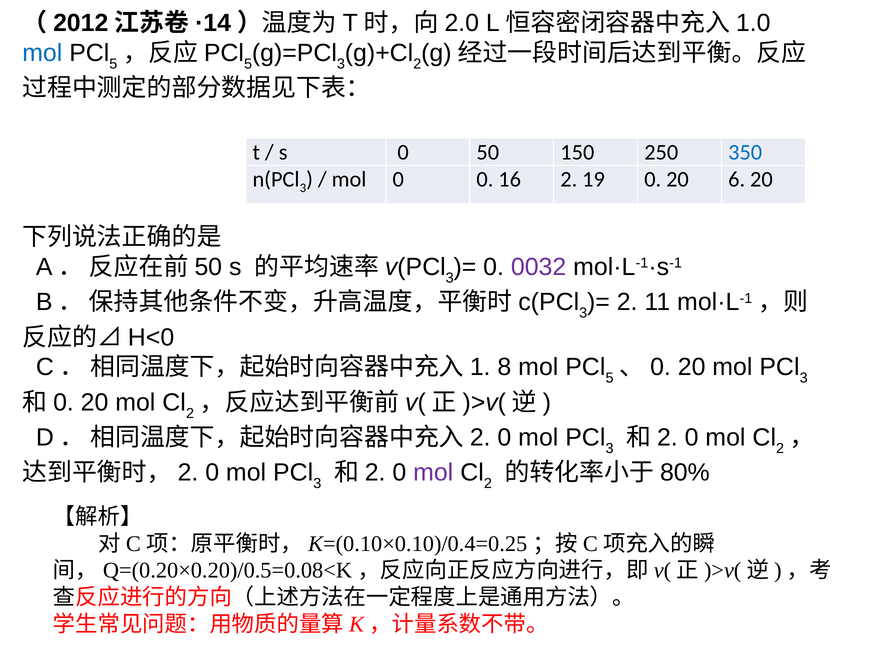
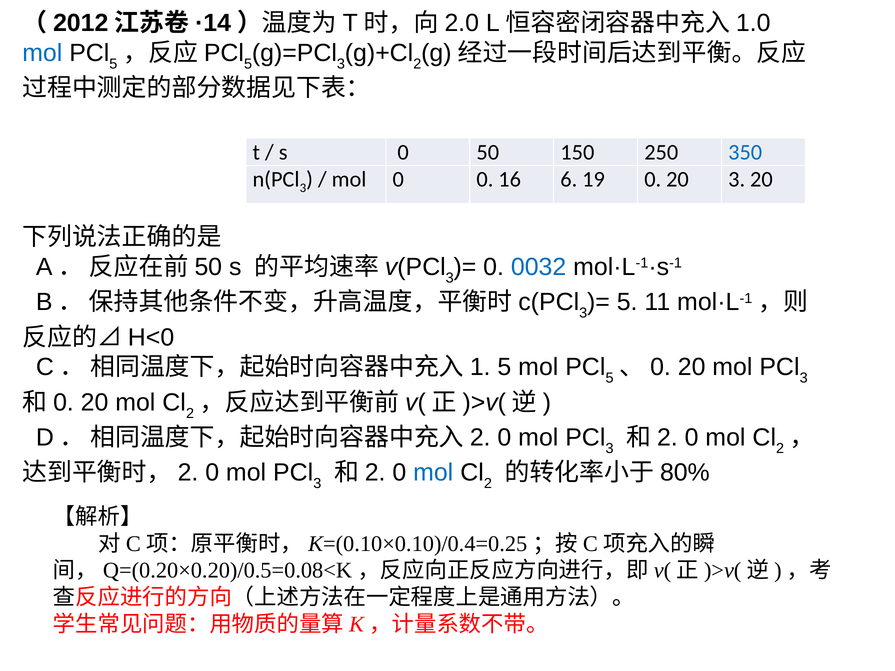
16 2: 2 -> 6
20 6: 6 -> 3
0032 colour: purple -> blue
2 at (627, 302): 2 -> 5
8 at (504, 367): 8 -> 5
mol at (433, 473) colour: purple -> blue
